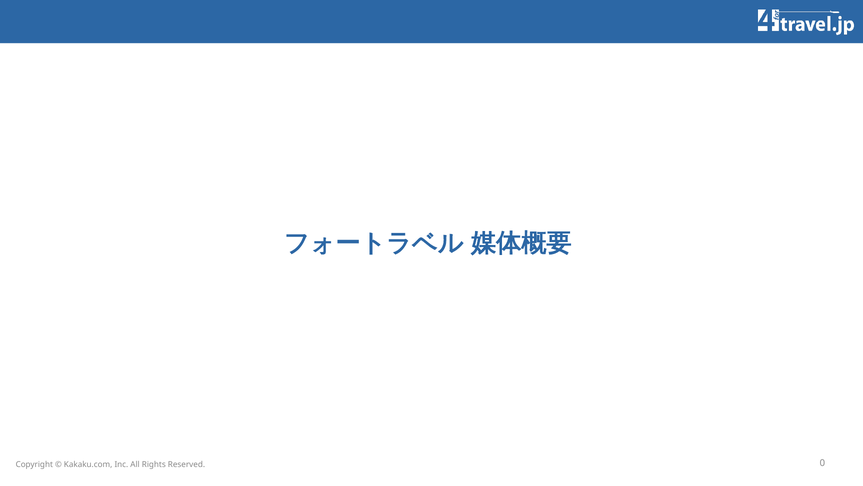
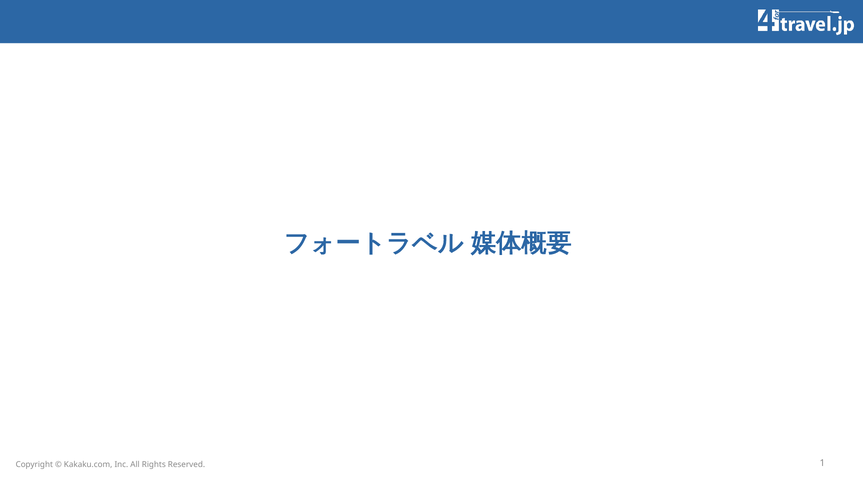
0: 0 -> 1
